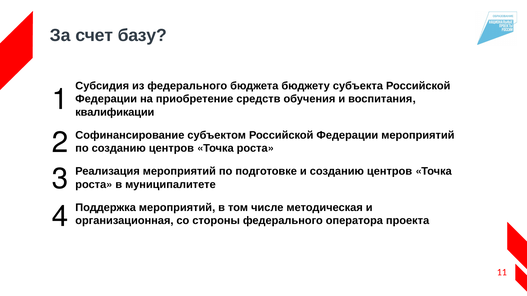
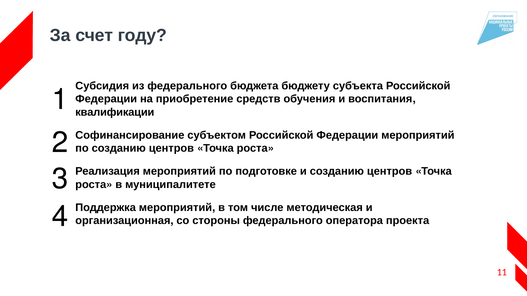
базу: базу -> году
